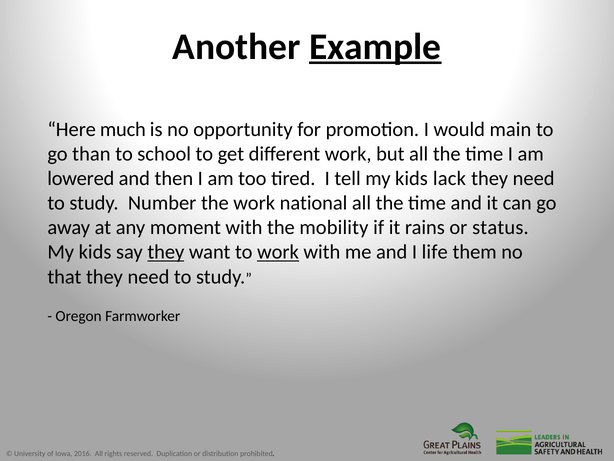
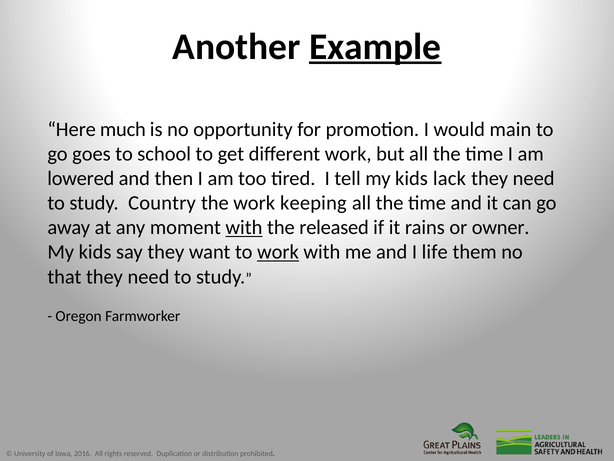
than: than -> goes
Number: Number -> Country
national: national -> keeping
with at (244, 227) underline: none -> present
mobility: mobility -> released
status: status -> owner
they at (166, 252) underline: present -> none
